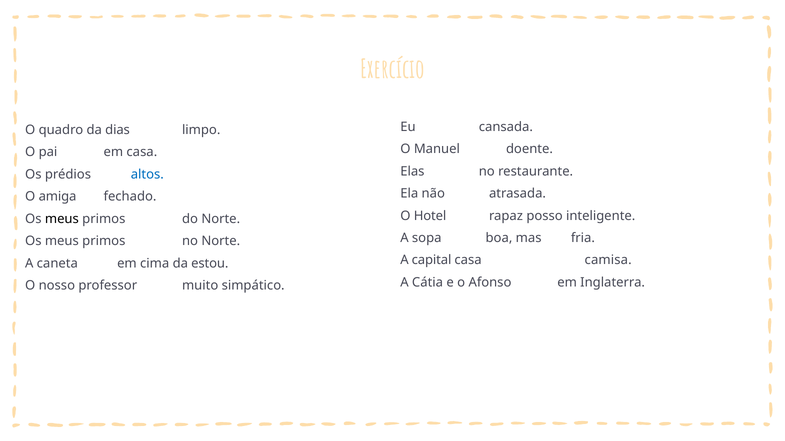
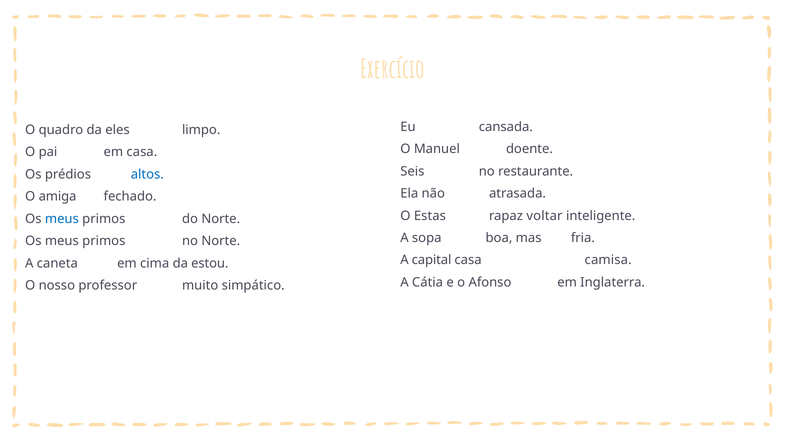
dias: dias -> eles
Elas: Elas -> Seis
Hotel: Hotel -> Estas
posso: posso -> voltar
meus at (62, 219) colour: black -> blue
